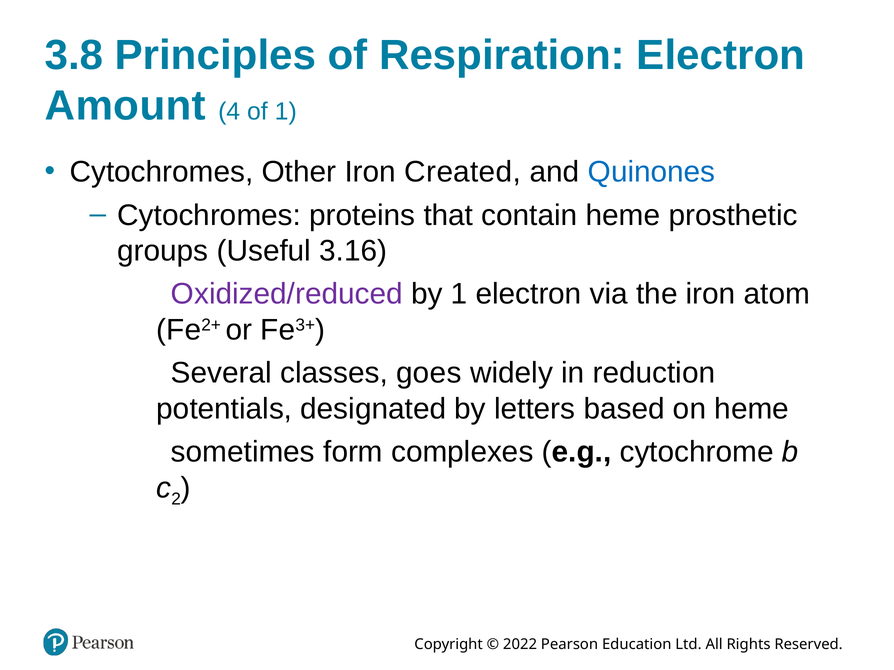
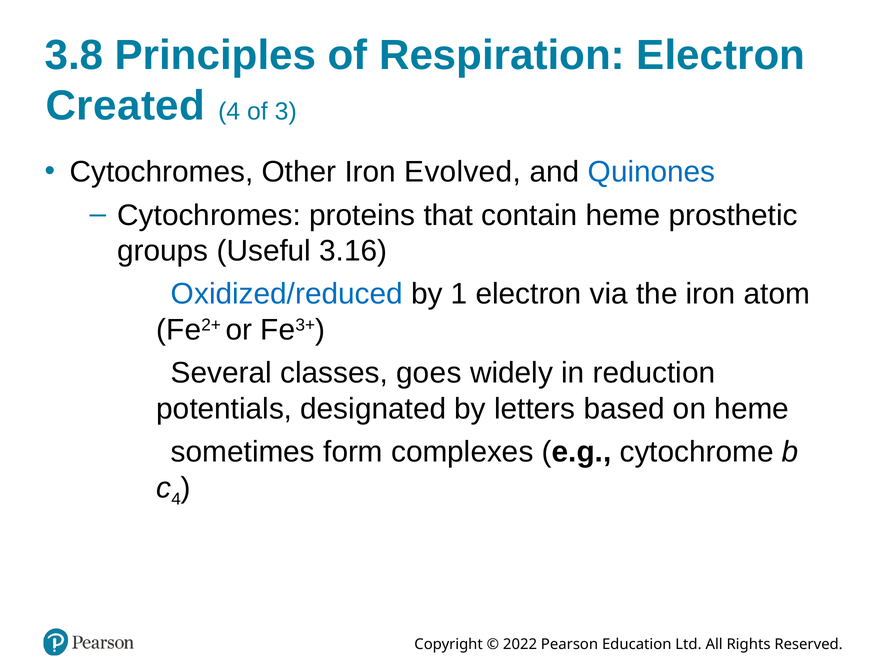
Amount: Amount -> Created
of 1: 1 -> 3
Created: Created -> Evolved
Oxidized/reduced colour: purple -> blue
2 at (176, 500): 2 -> 4
